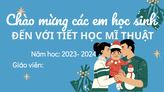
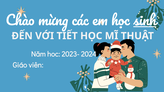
sinh underline: none -> present
